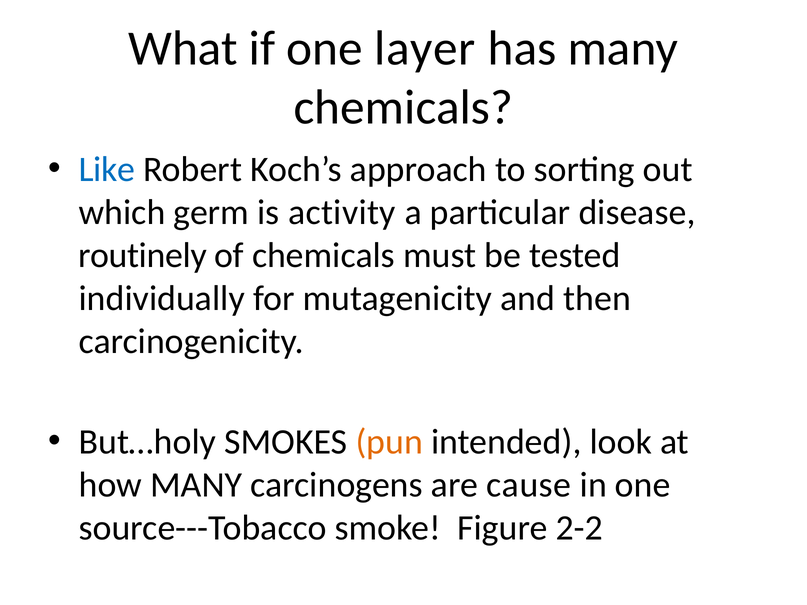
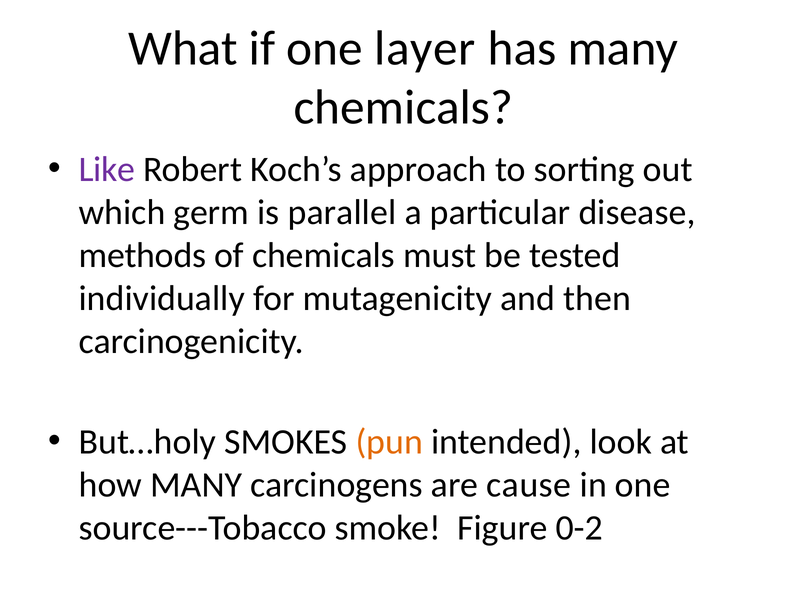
Like colour: blue -> purple
activity: activity -> parallel
routinely: routinely -> methods
2-2: 2-2 -> 0-2
